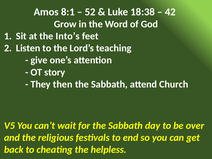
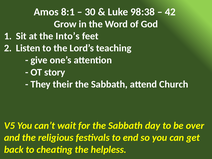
52: 52 -> 30
18:38: 18:38 -> 98:38
then: then -> their
